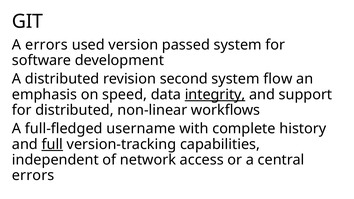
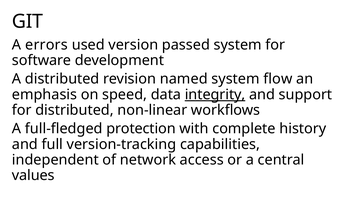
second: second -> named
username: username -> protection
full underline: present -> none
errors at (33, 176): errors -> values
